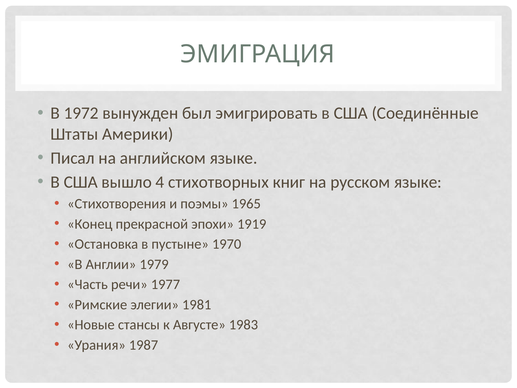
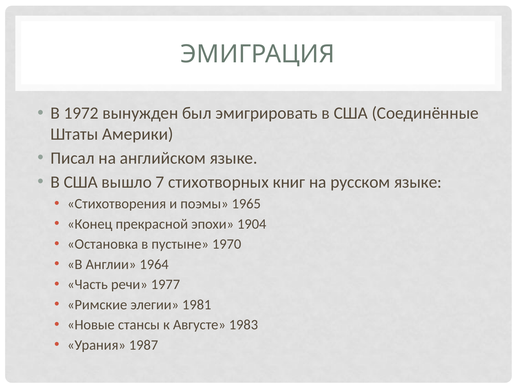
4: 4 -> 7
1919: 1919 -> 1904
1979: 1979 -> 1964
